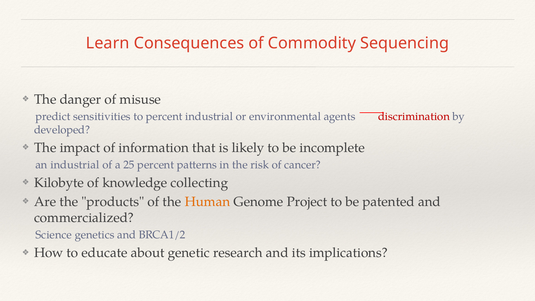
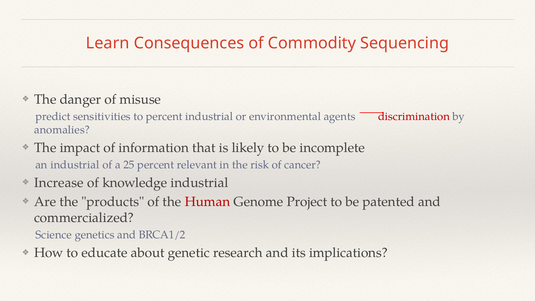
developed: developed -> anomalies
patterns: patterns -> relevant
Kilobyte: Kilobyte -> Increase
knowledge collecting: collecting -> industrial
Human colour: orange -> red
